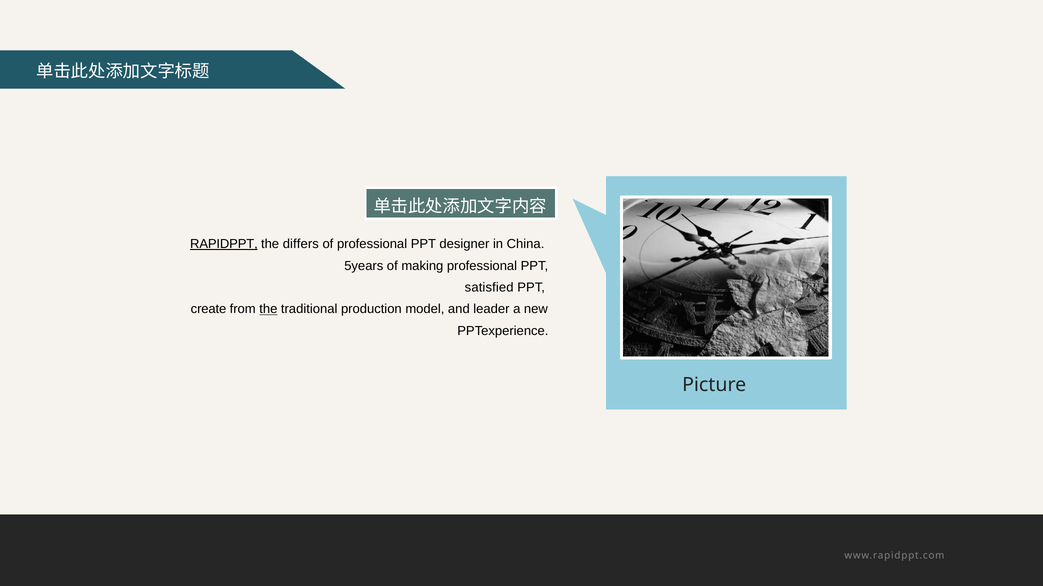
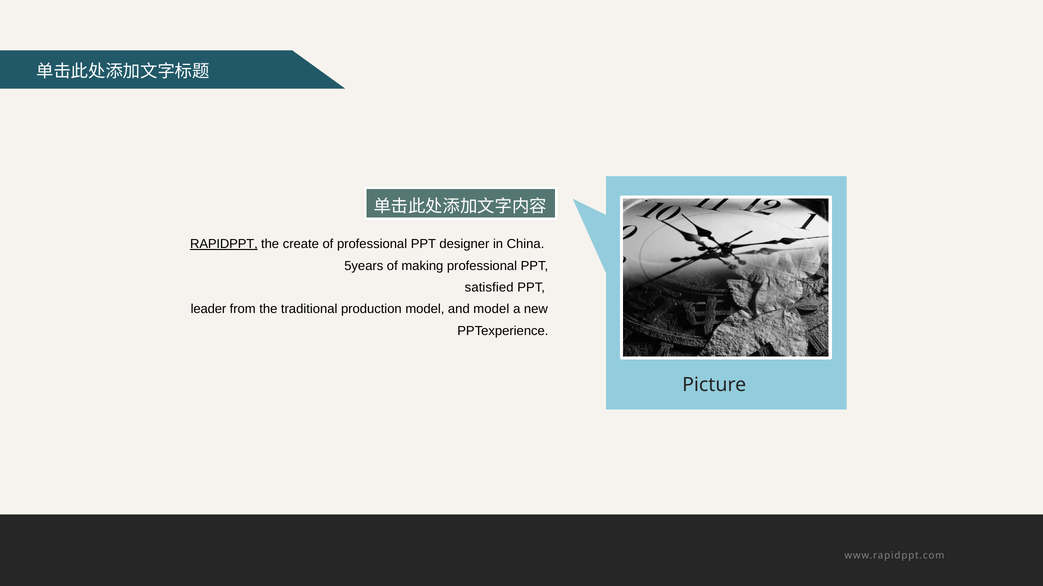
differs: differs -> create
create: create -> leader
the at (268, 310) underline: present -> none
and leader: leader -> model
